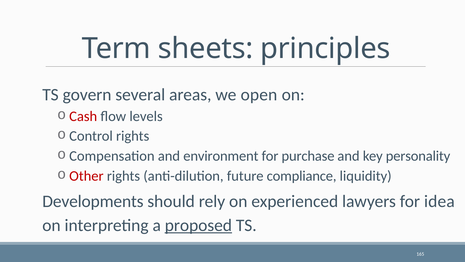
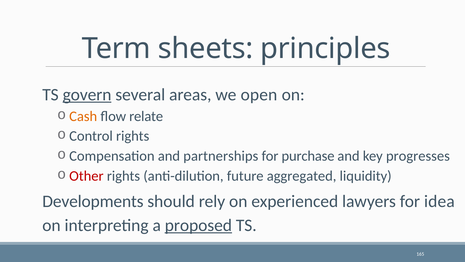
govern underline: none -> present
Cash colour: red -> orange
levels: levels -> relate
environment: environment -> partnerships
personality: personality -> progresses
compliance: compliance -> aggregated
